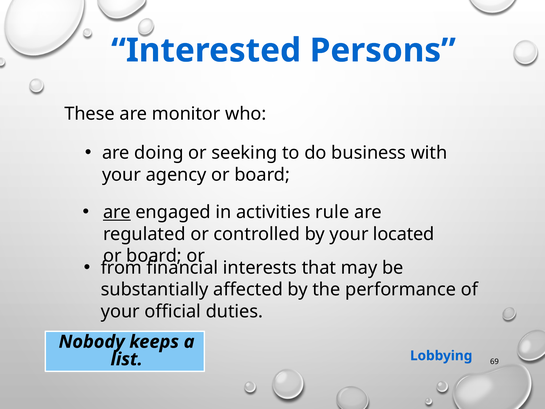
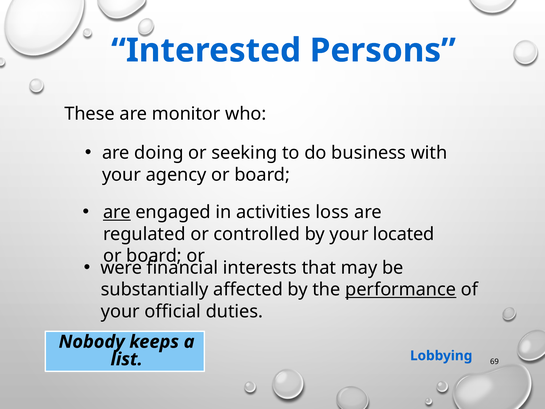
rule: rule -> loss
from: from -> were
performance underline: none -> present
